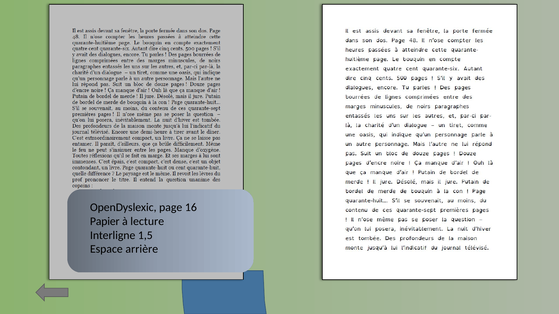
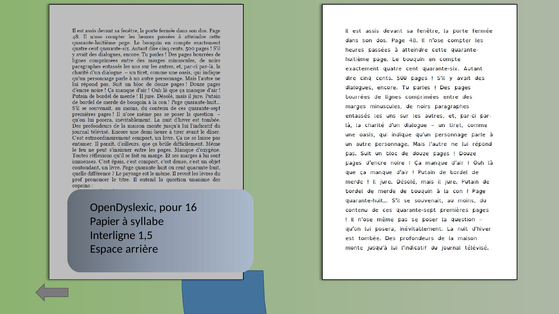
page: page -> pour
lecture: lecture -> syllabe
